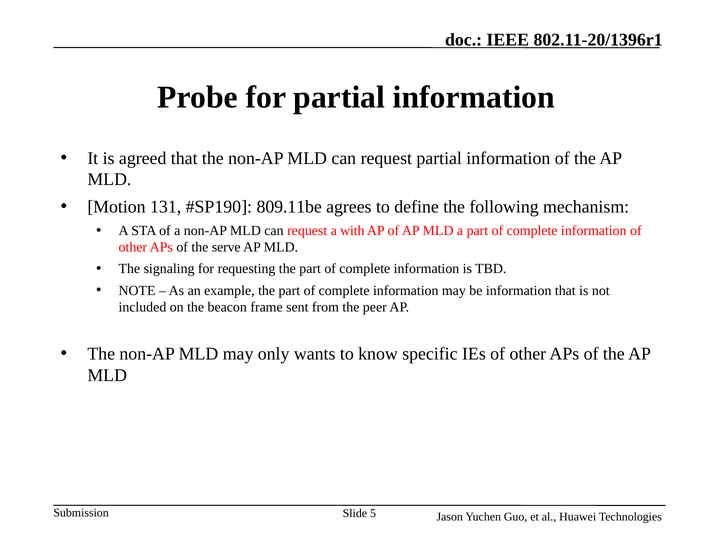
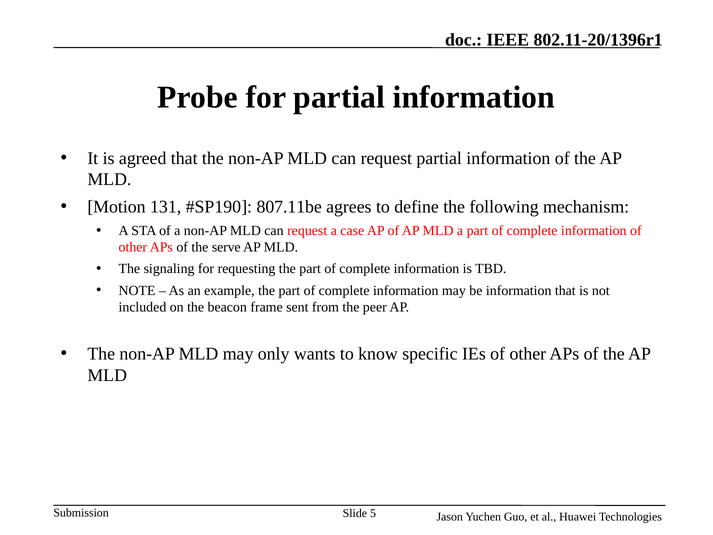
809.11be: 809.11be -> 807.11be
with: with -> case
